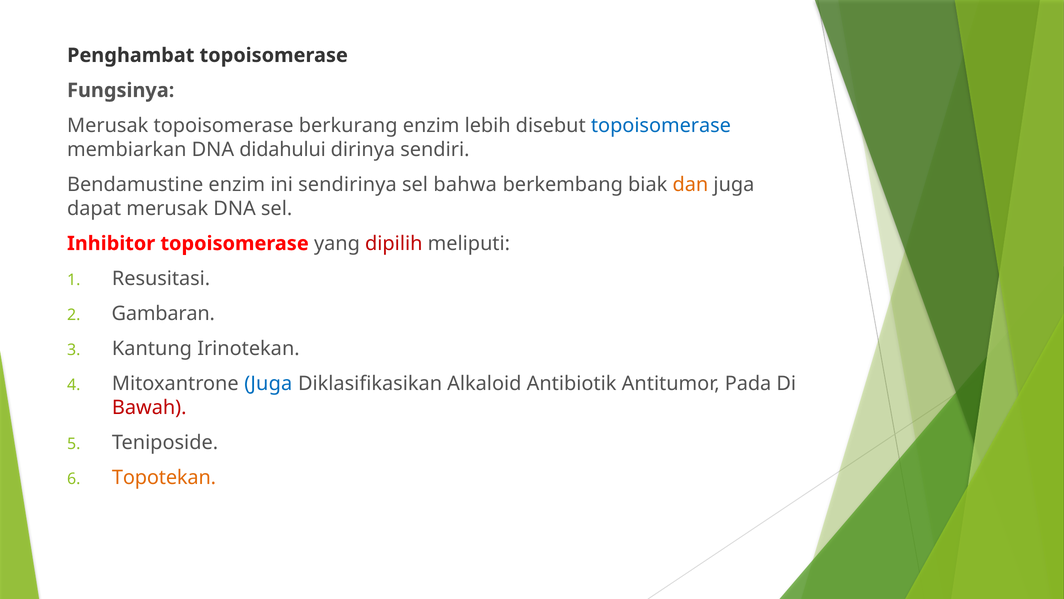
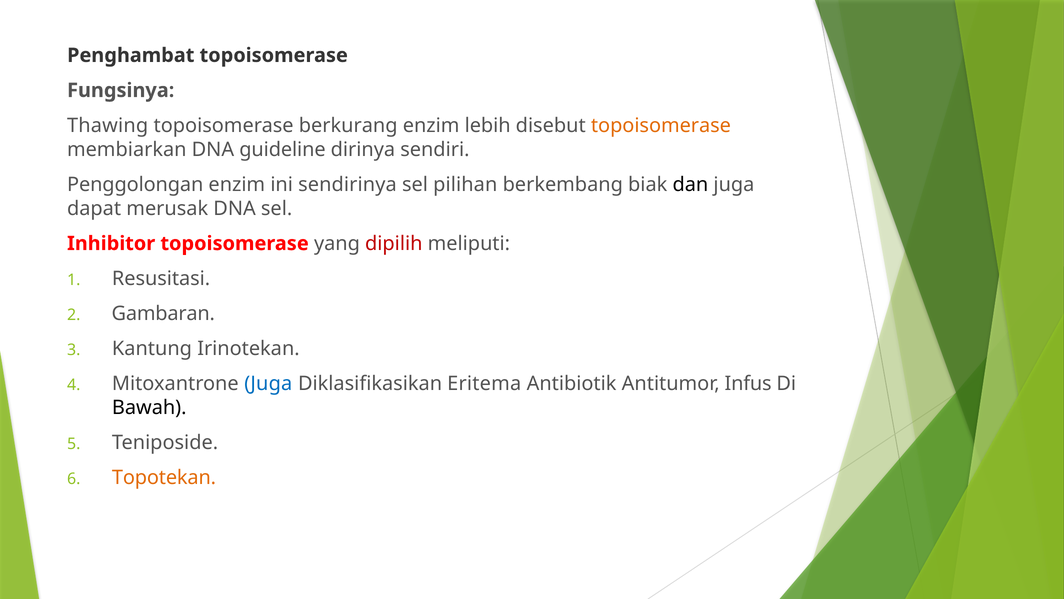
Merusak at (108, 125): Merusak -> Thawing
topoisomerase at (661, 125) colour: blue -> orange
didahului: didahului -> guideline
Bendamustine: Bendamustine -> Penggolongan
bahwa: bahwa -> pilihan
dan colour: orange -> black
Alkaloid: Alkaloid -> Eritema
Pada: Pada -> Infus
Bawah colour: red -> black
